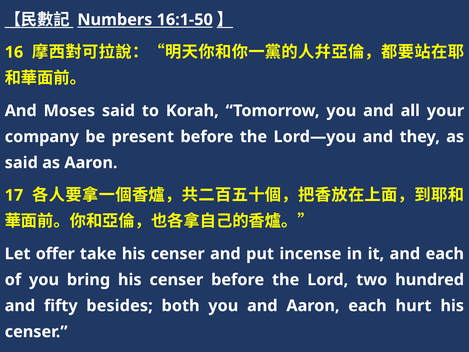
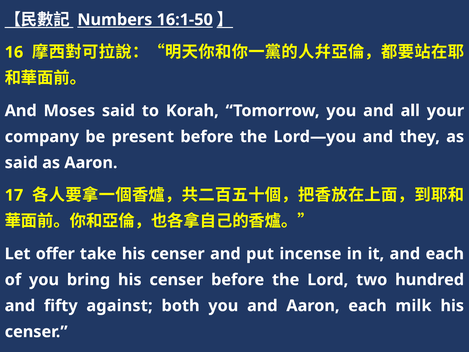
besides: besides -> against
hurt: hurt -> milk
